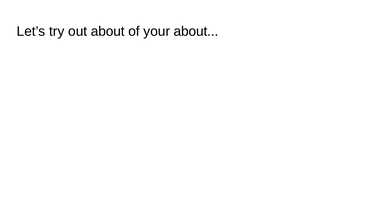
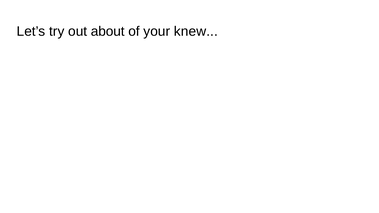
your about: about -> knew
